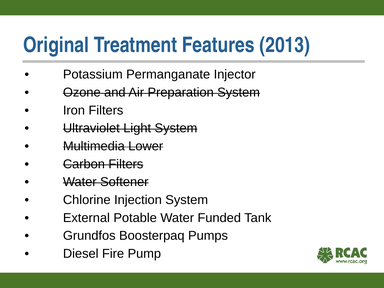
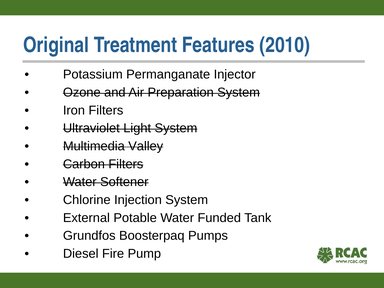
2013: 2013 -> 2010
Lower: Lower -> Valley
